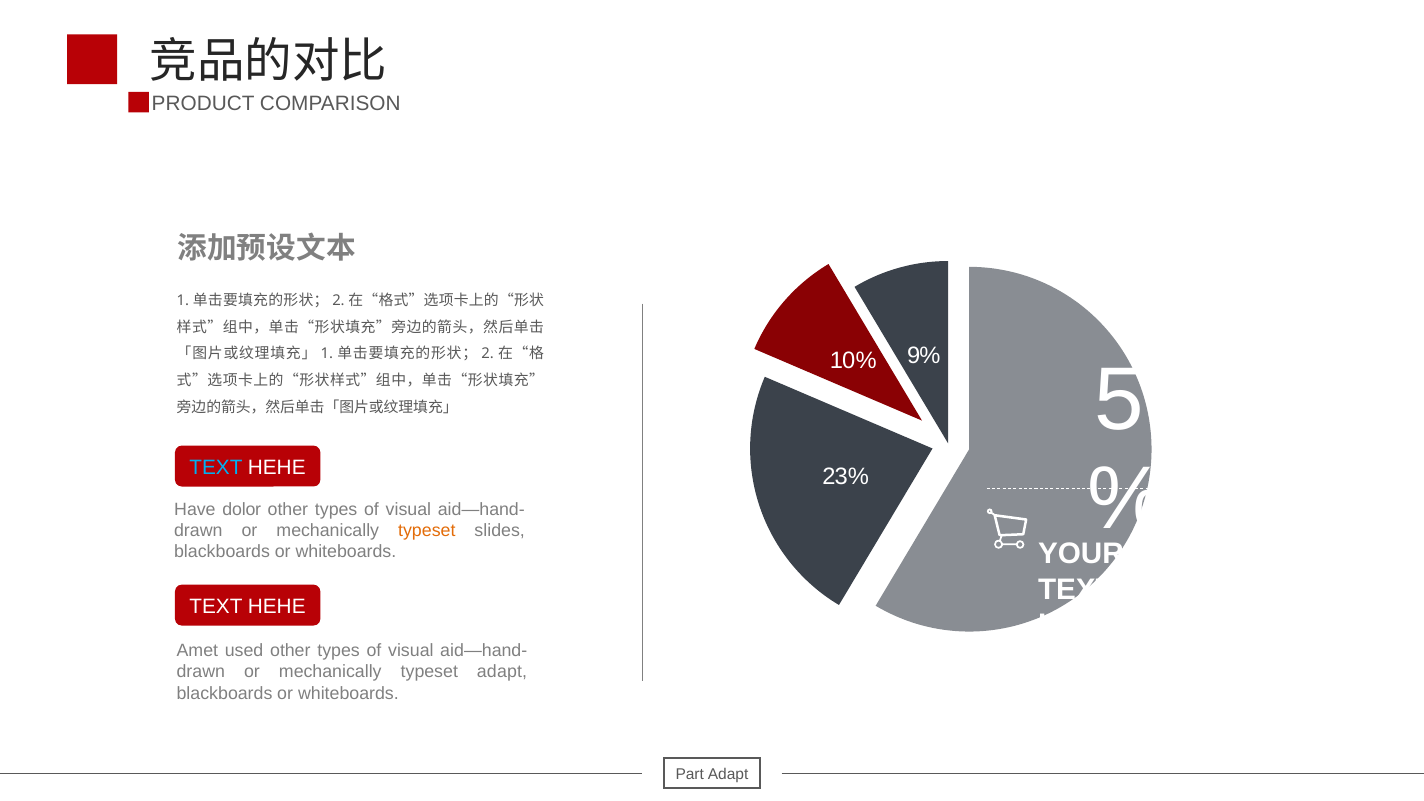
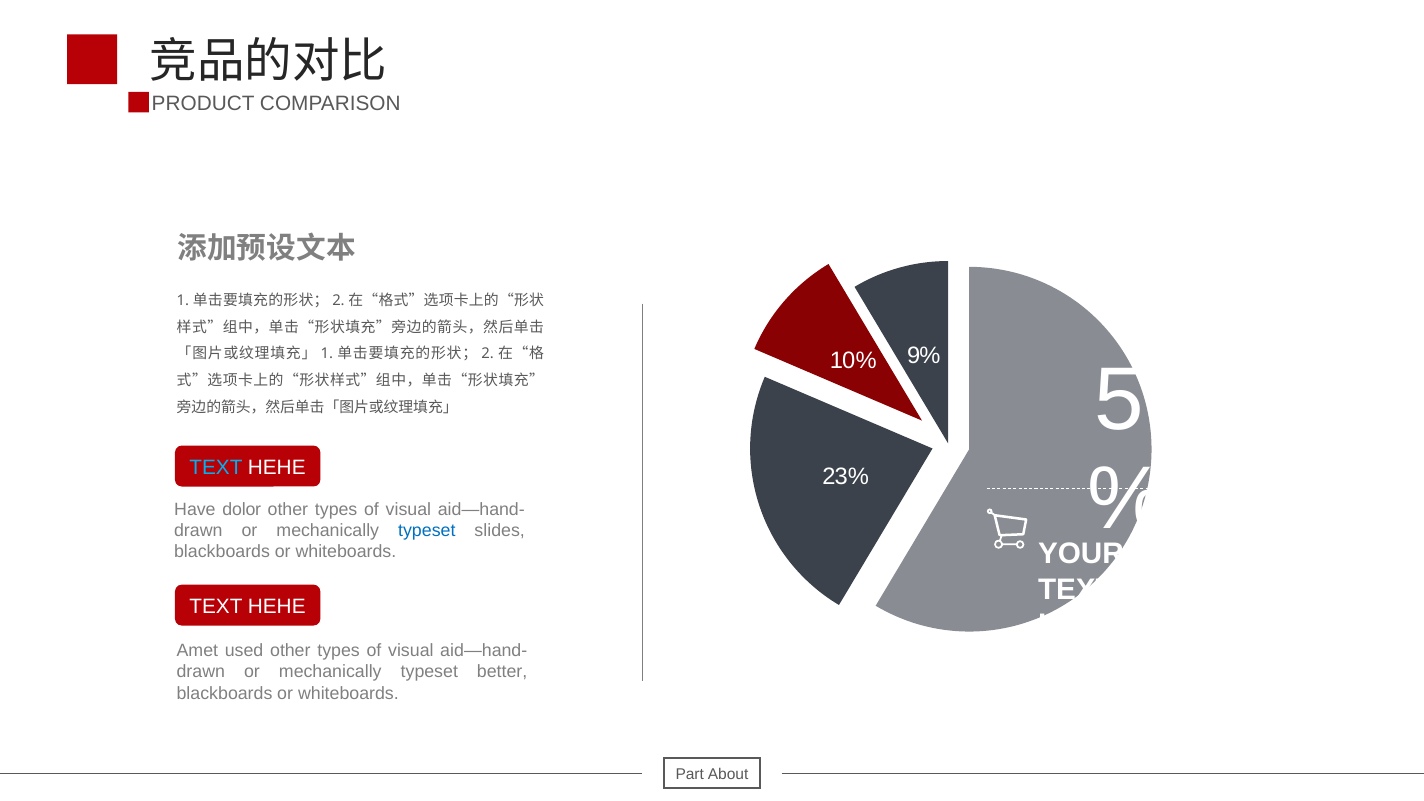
typeset at (427, 531) colour: orange -> blue
typeset adapt: adapt -> better
Part Adapt: Adapt -> About
